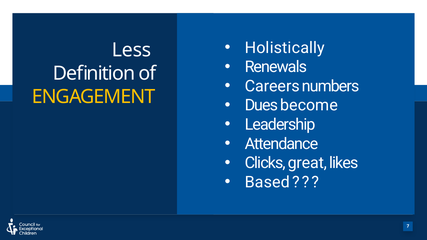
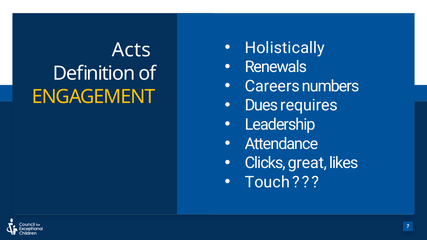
Less: Less -> Acts
become: become -> requires
Based: Based -> Touch
